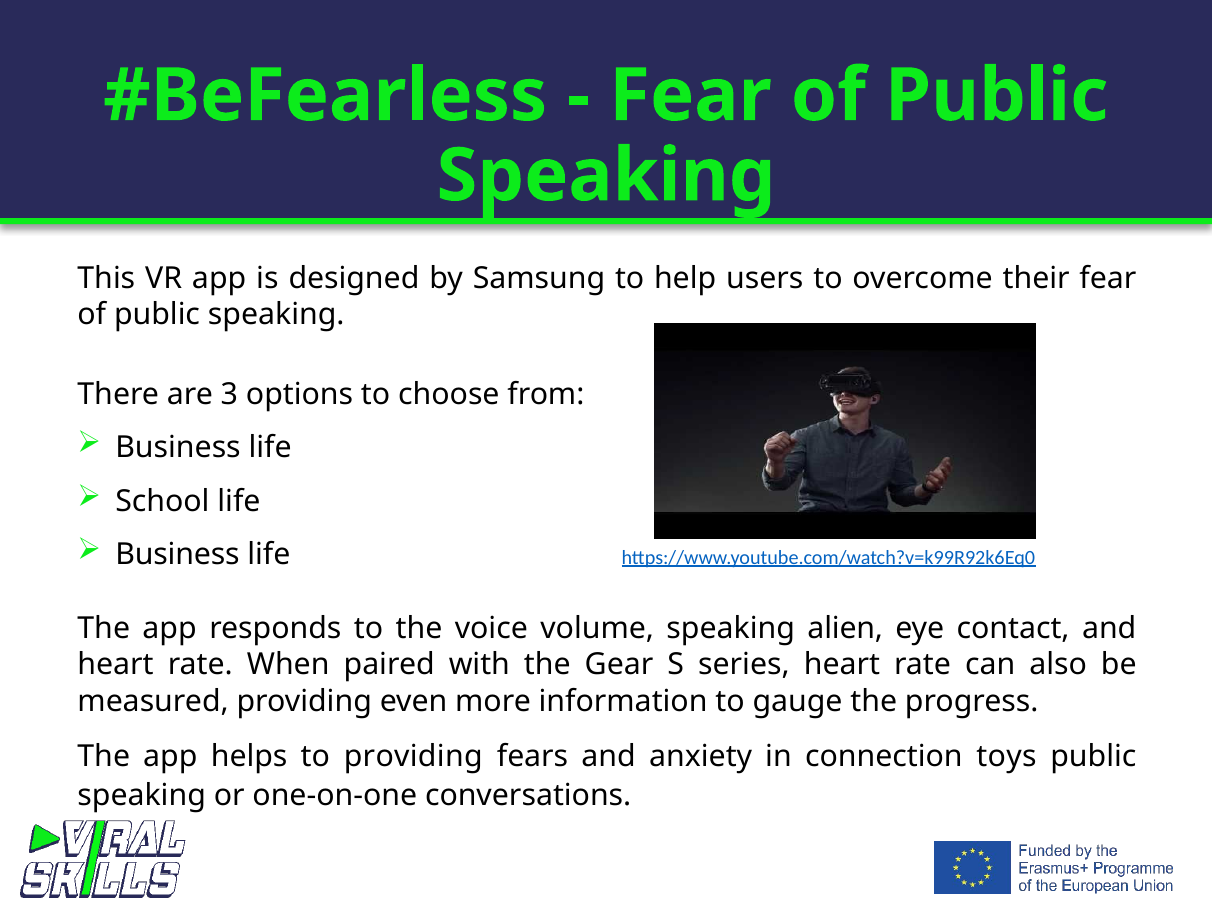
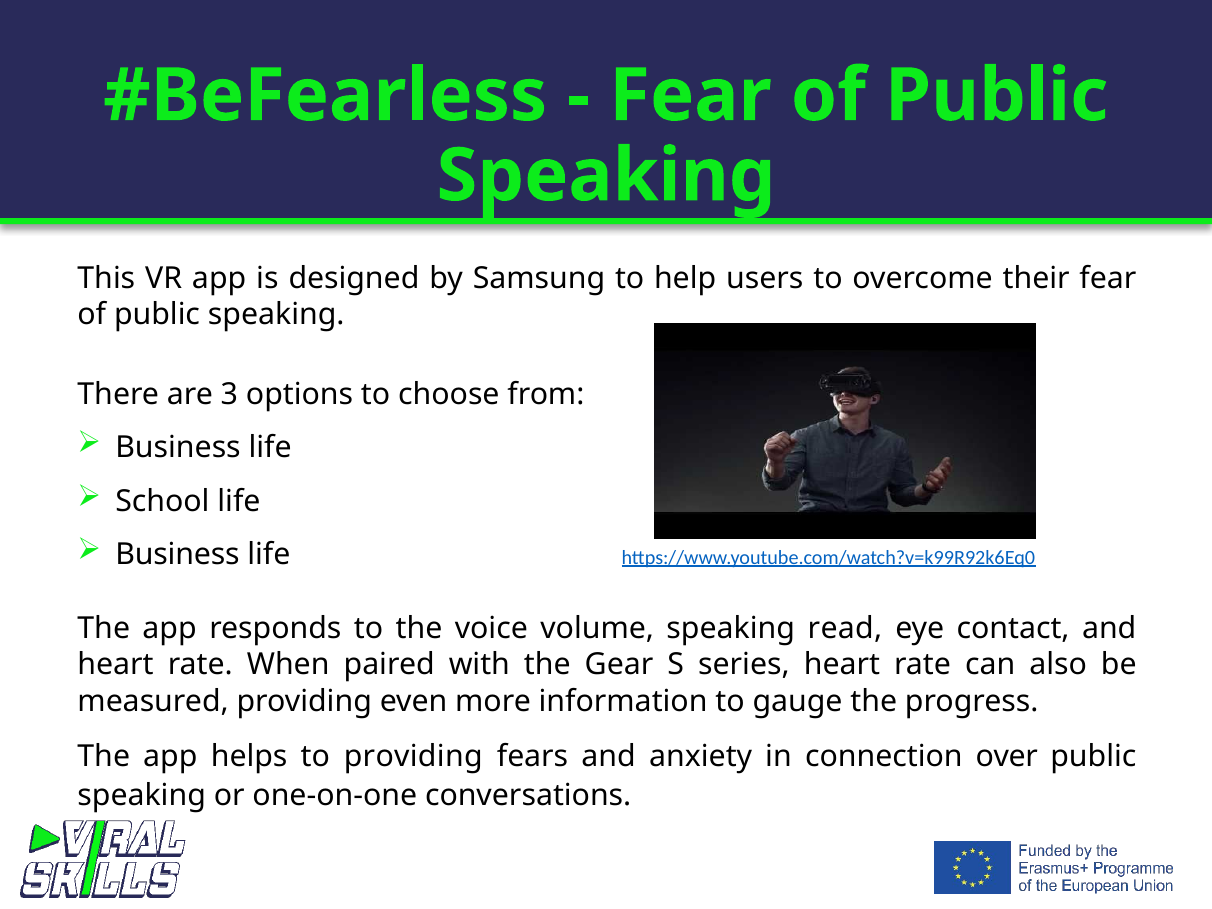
alien: alien -> read
toys: toys -> over
